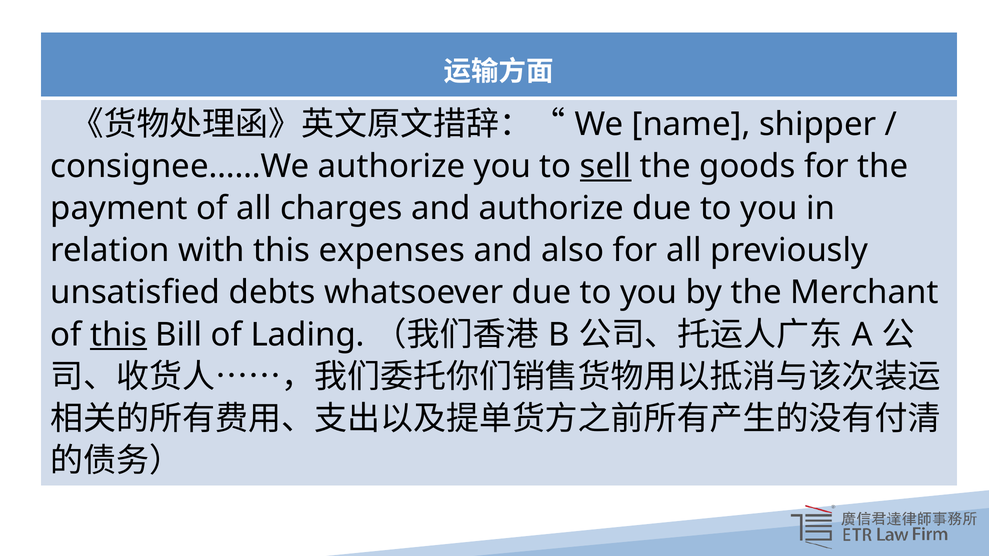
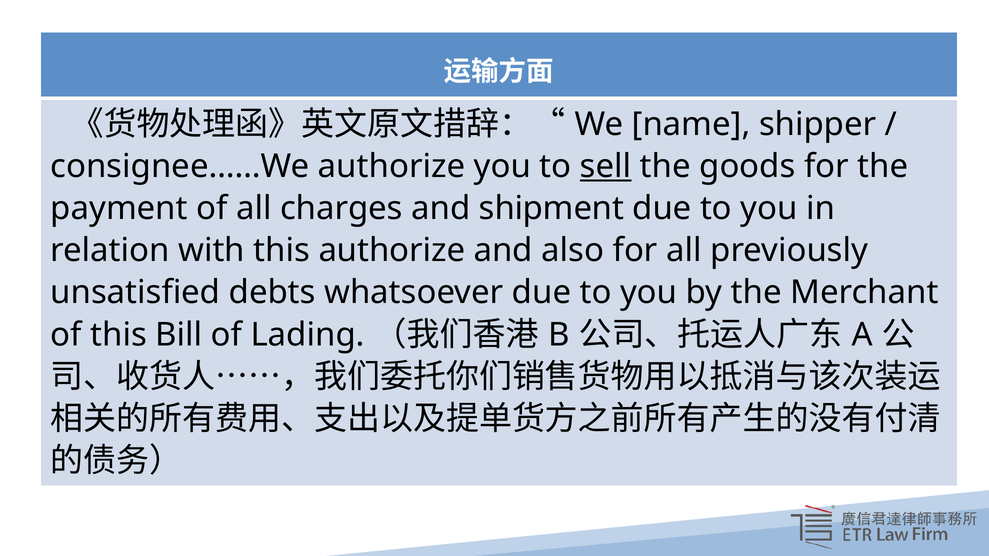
and authorize: authorize -> shipment
this expenses: expenses -> authorize
this at (119, 335) underline: present -> none
